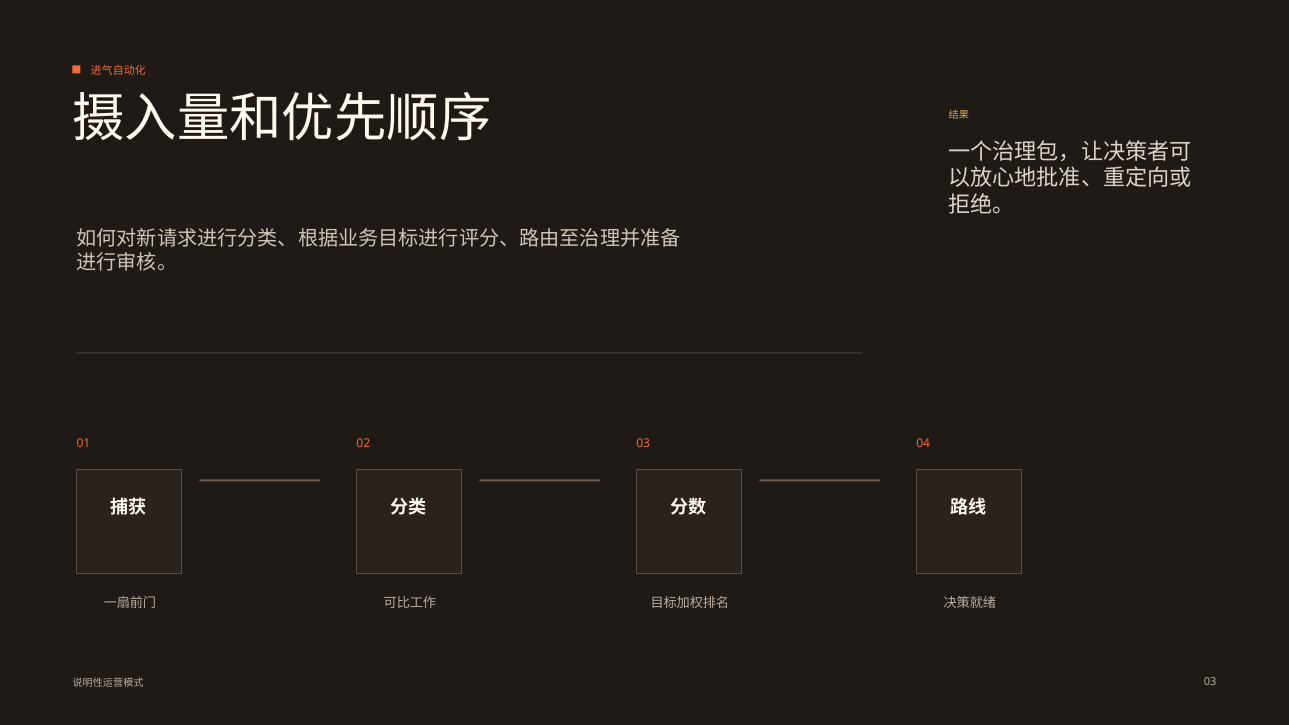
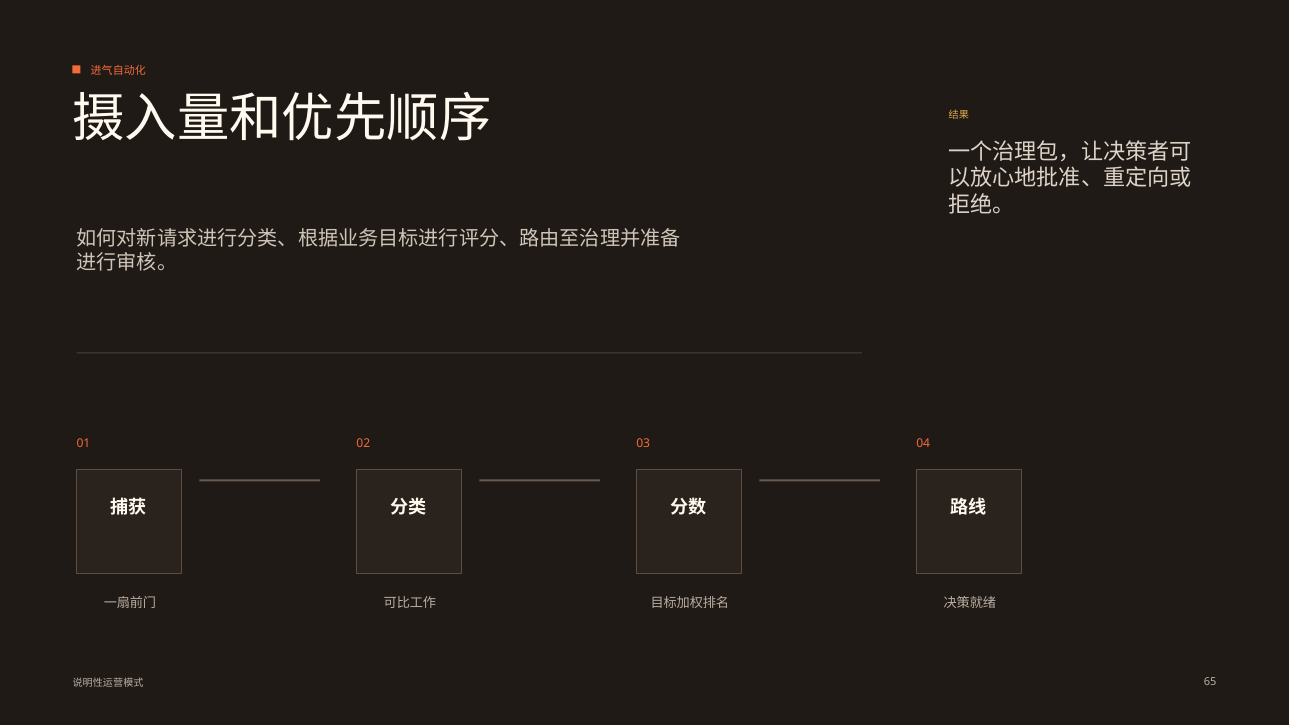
03 at (1210, 682): 03 -> 65
